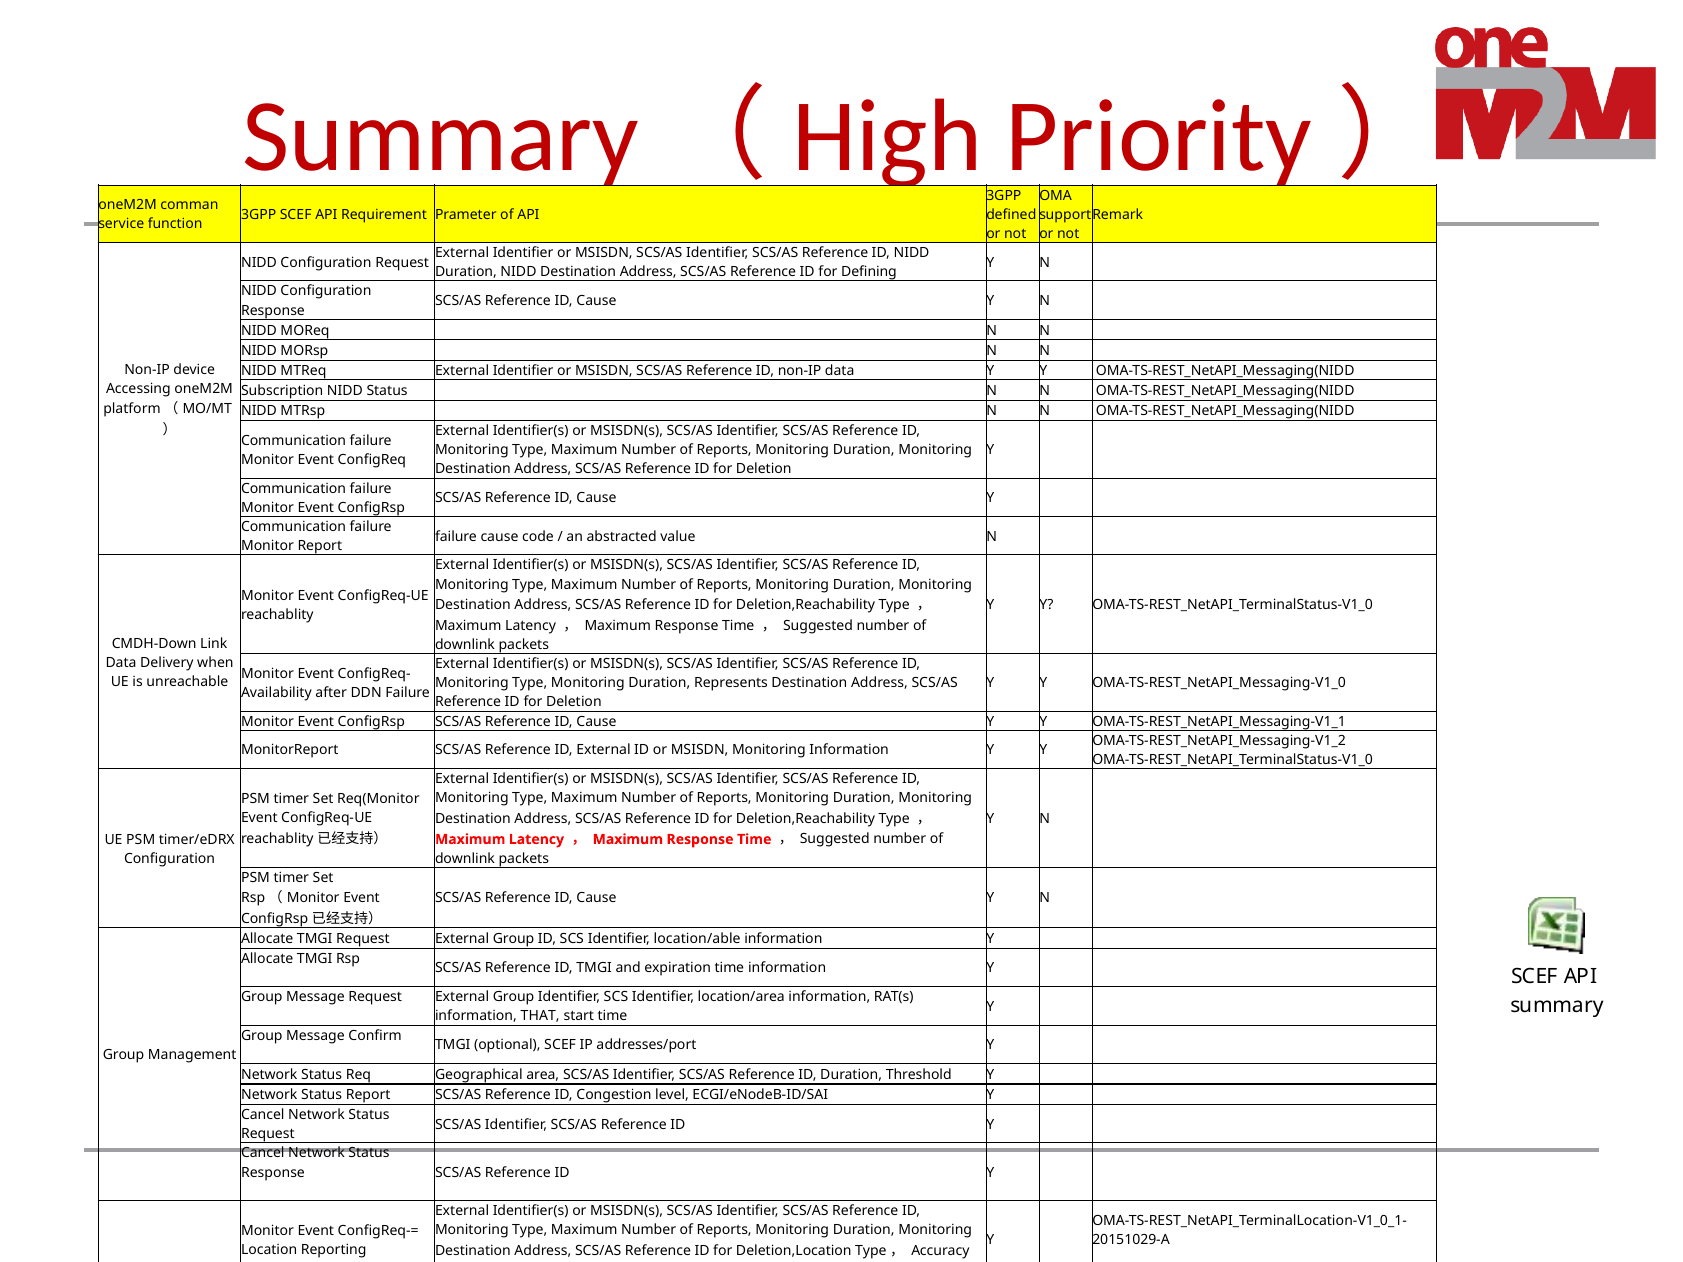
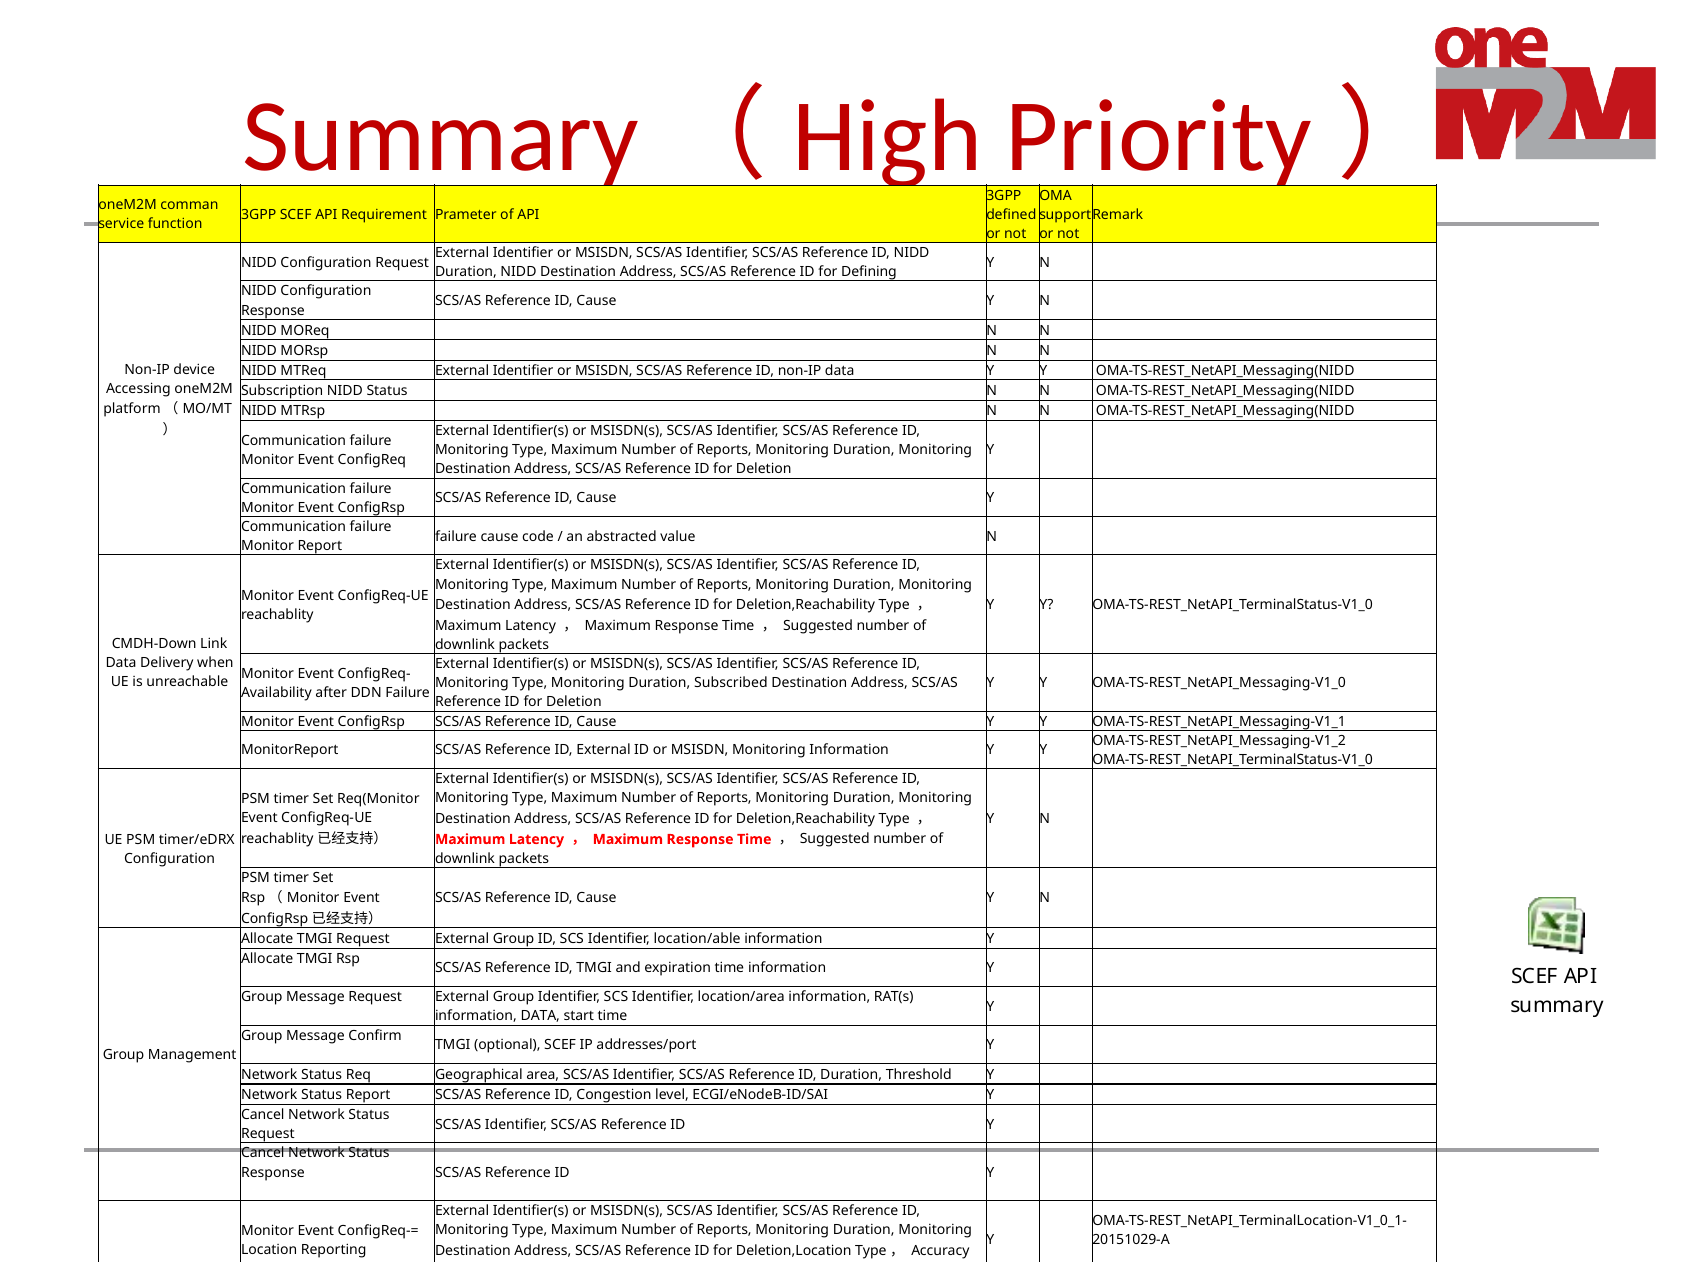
Represents: Represents -> Subscribed
information THAT: THAT -> DATA
